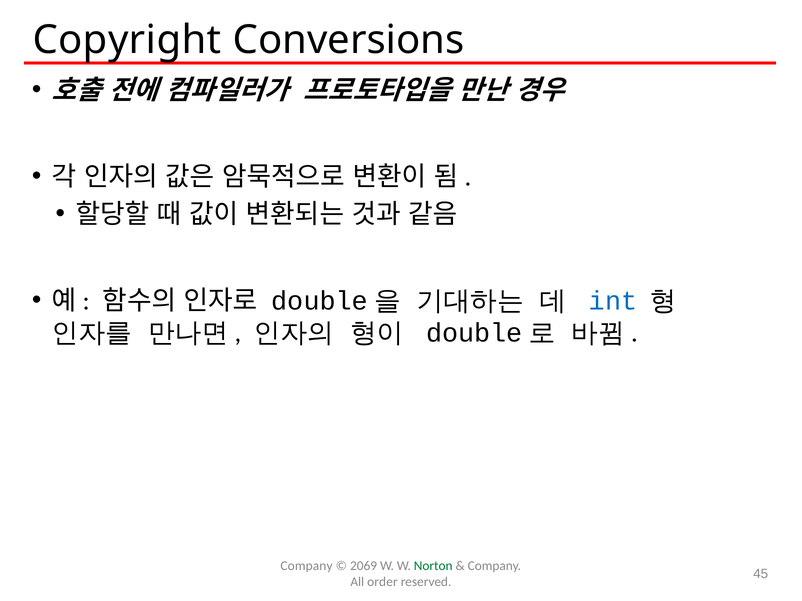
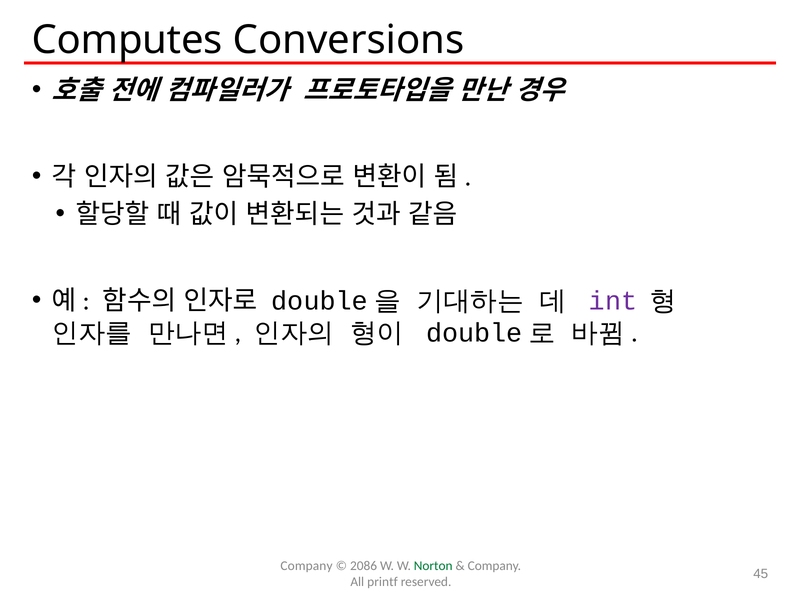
Copyright: Copyright -> Computes
int colour: blue -> purple
2069: 2069 -> 2086
order: order -> printf
